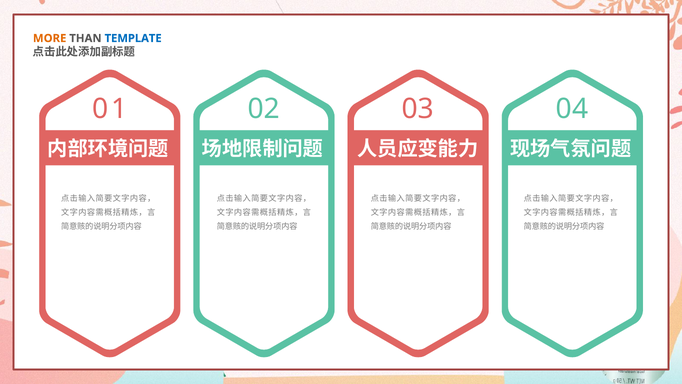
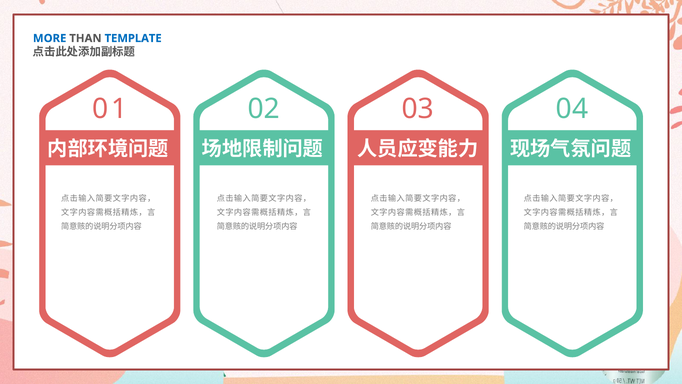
MORE colour: orange -> blue
